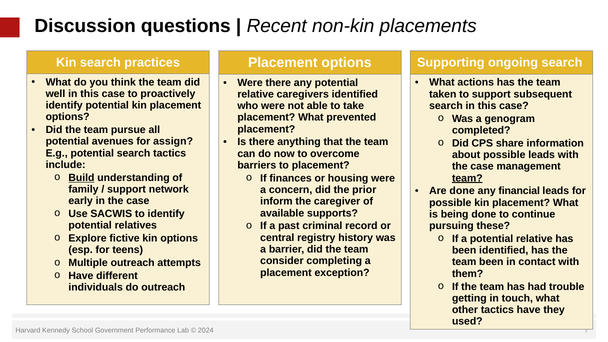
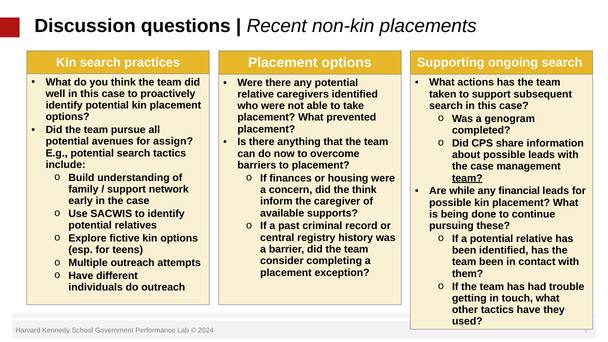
Build underline: present -> none
the prior: prior -> think
Are done: done -> while
